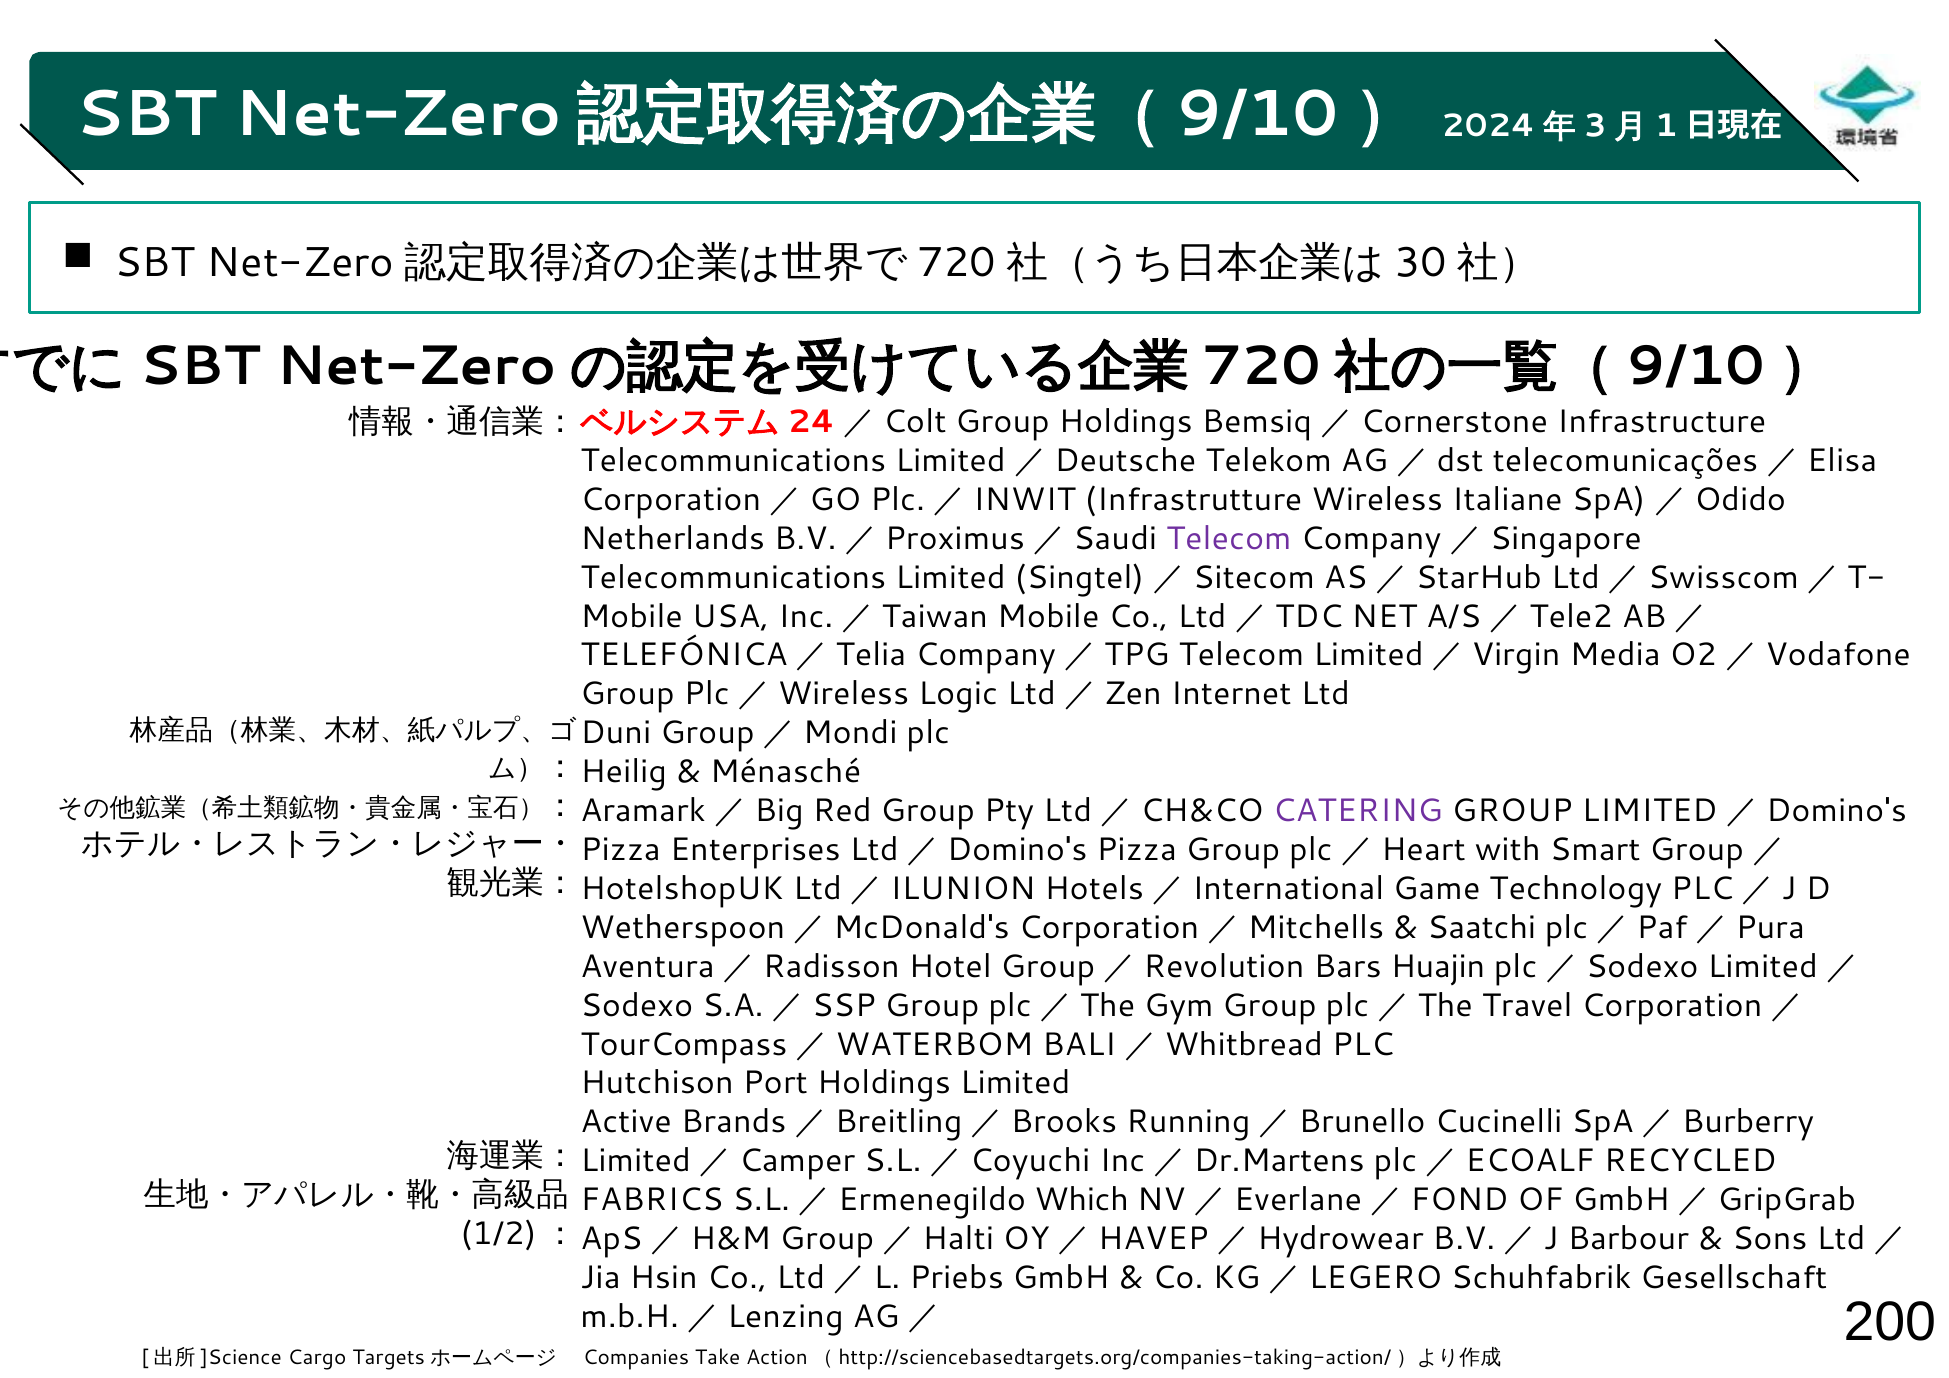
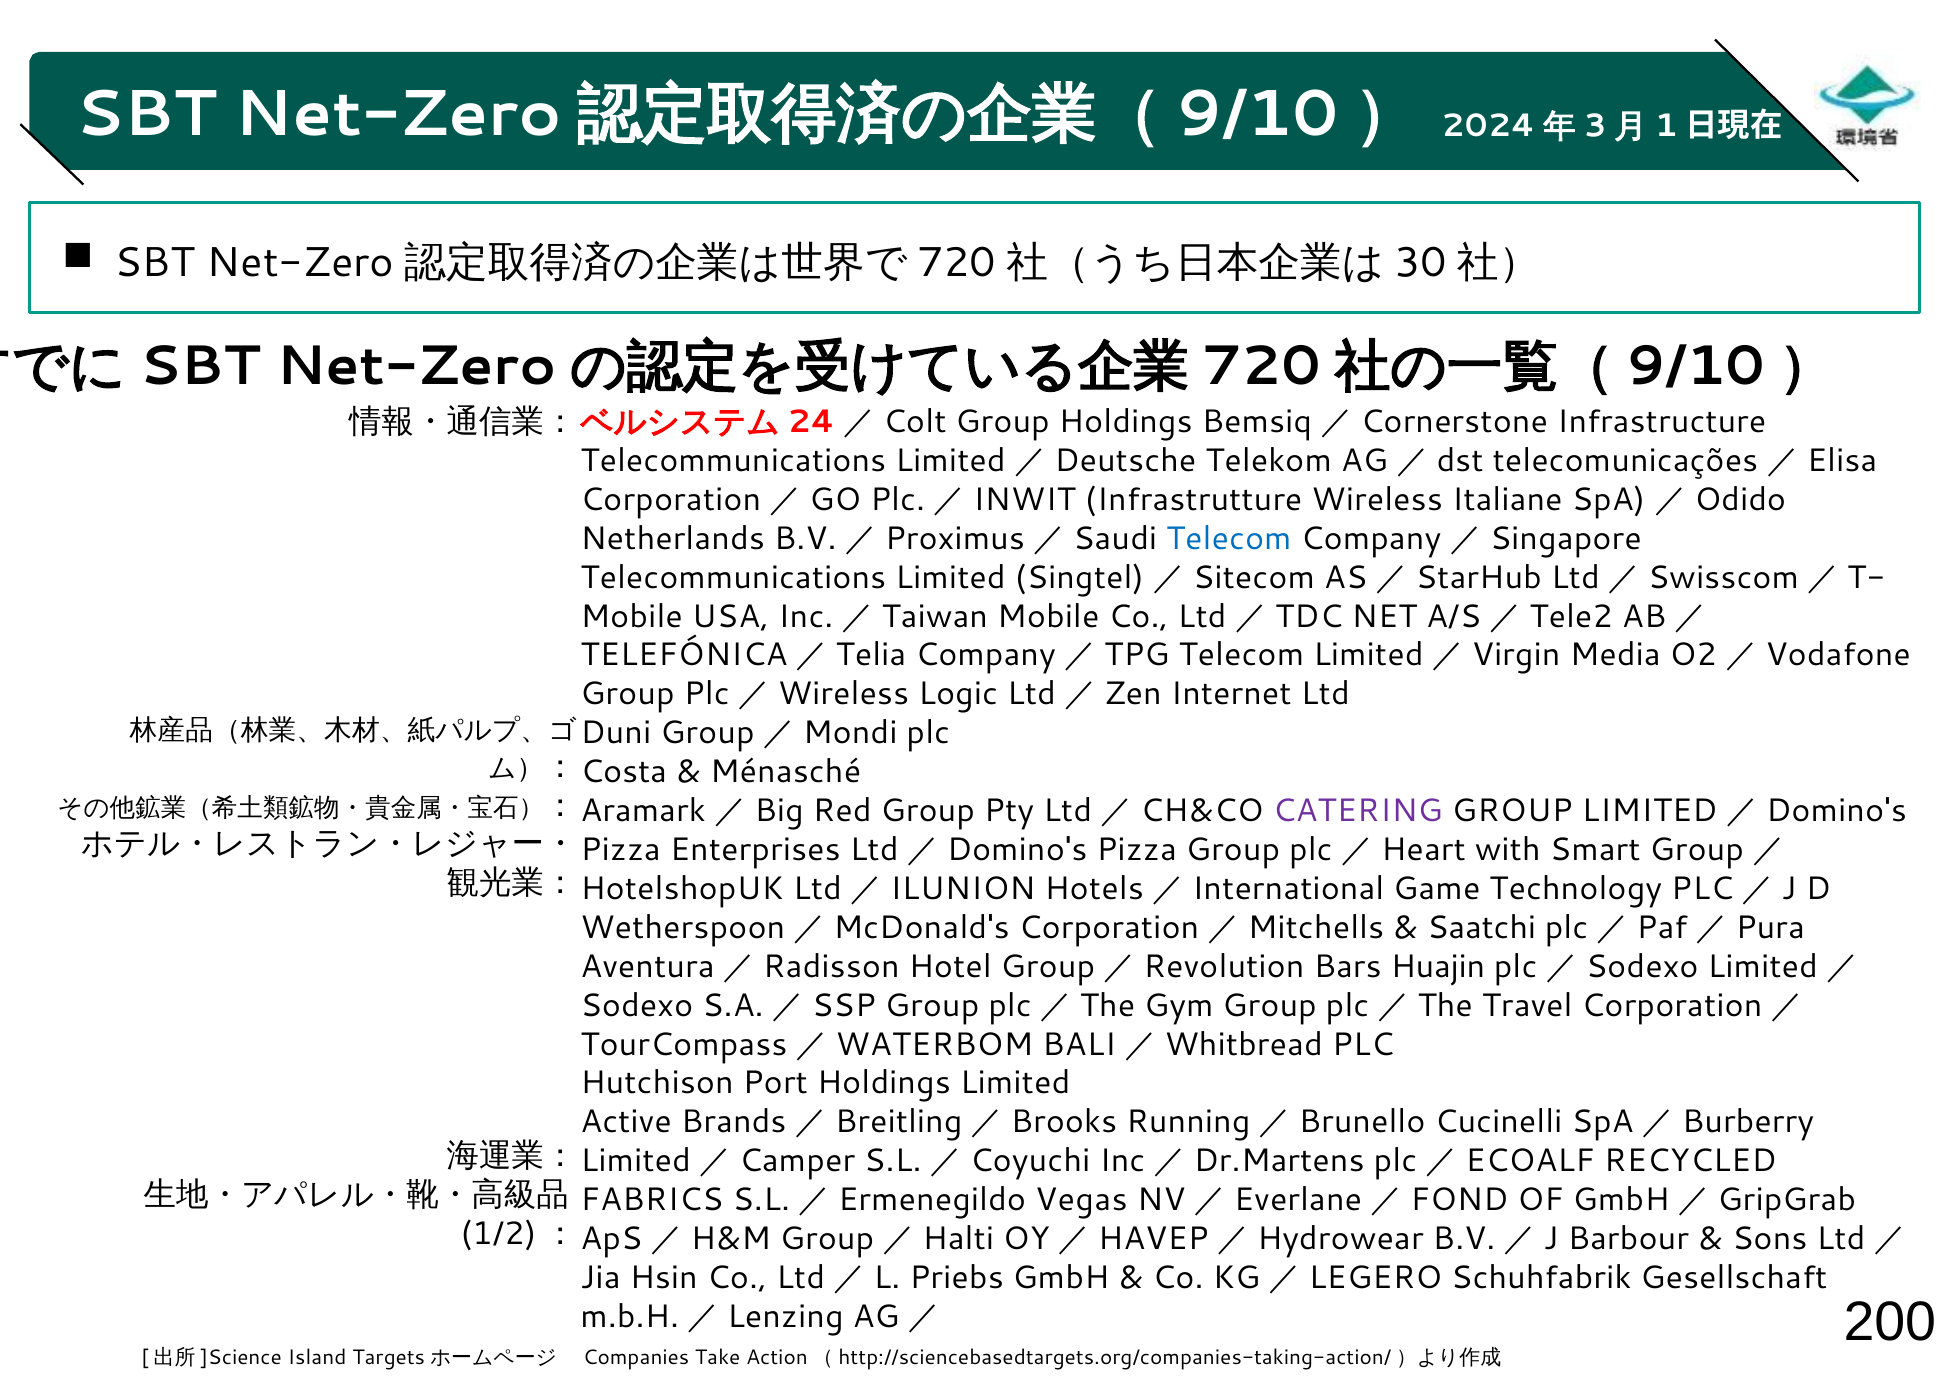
Telecom at (1229, 539) colour: purple -> blue
Heilig: Heilig -> Costa
Which: Which -> Vegas
Cargo: Cargo -> Island
